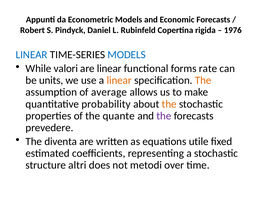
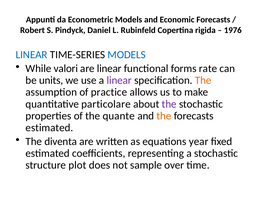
linear at (119, 80) colour: orange -> purple
average: average -> practice
probability: probability -> particolare
the at (169, 104) colour: orange -> purple
the at (164, 116) colour: purple -> orange
prevedere at (49, 127): prevedere -> estimated
utile: utile -> year
altri: altri -> plot
metodi: metodi -> sample
